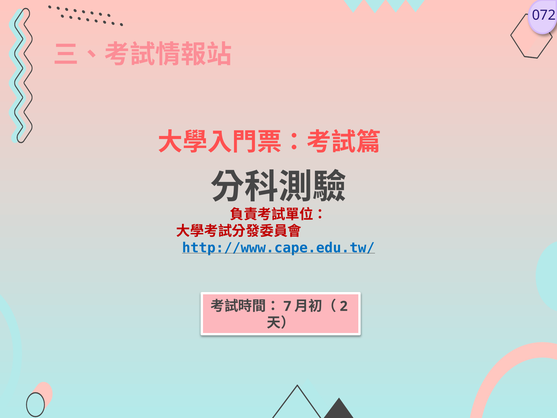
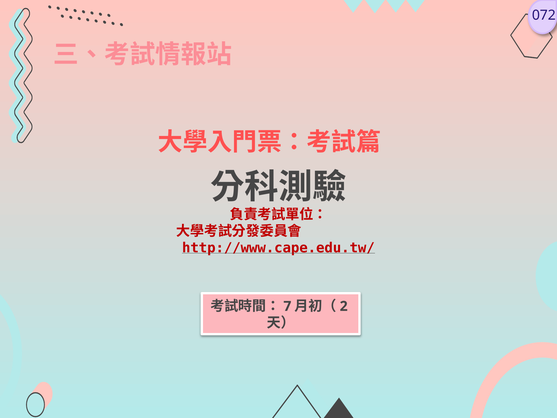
http://www.cape.edu.tw/ colour: blue -> red
